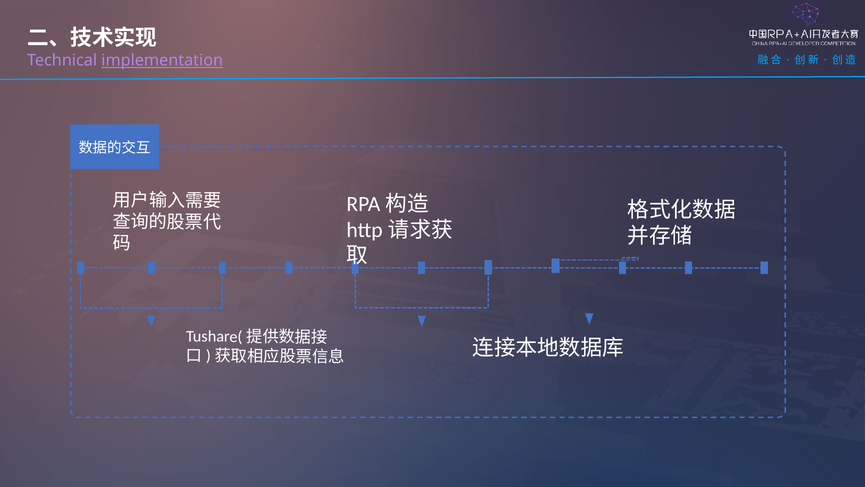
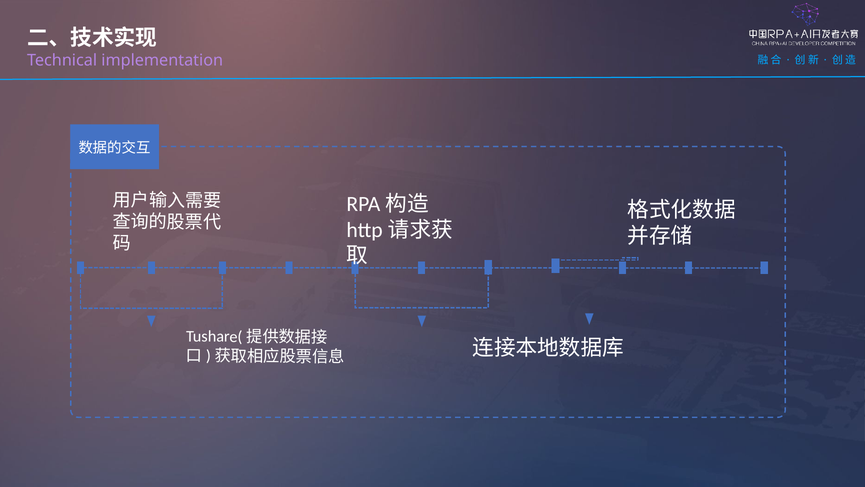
implementation underline: present -> none
